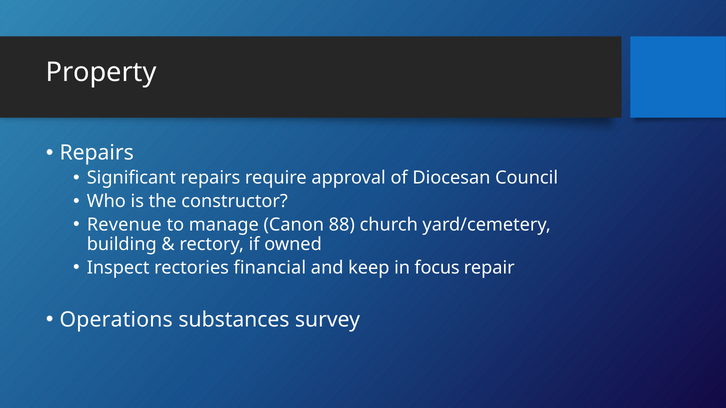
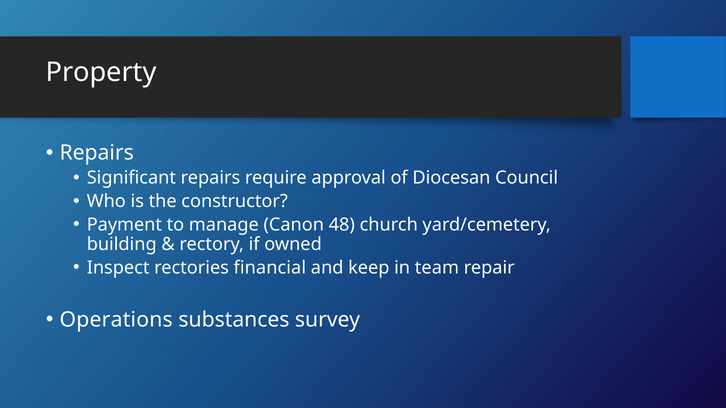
Revenue: Revenue -> Payment
88: 88 -> 48
focus: focus -> team
